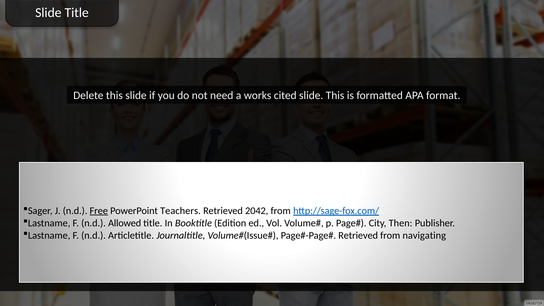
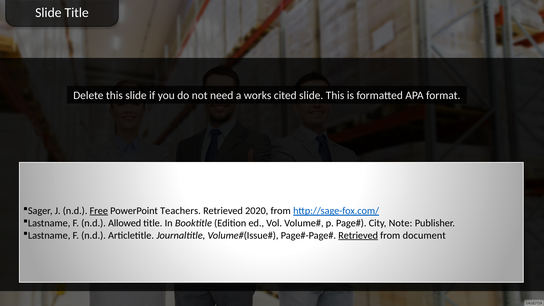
2042: 2042 -> 2020
Then: Then -> Note
Retrieved at (358, 235) underline: none -> present
navigating: navigating -> document
